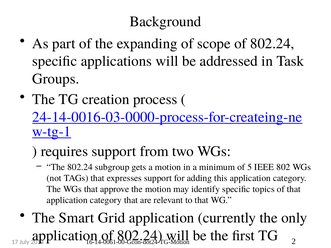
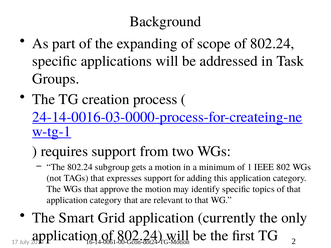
5: 5 -> 1
